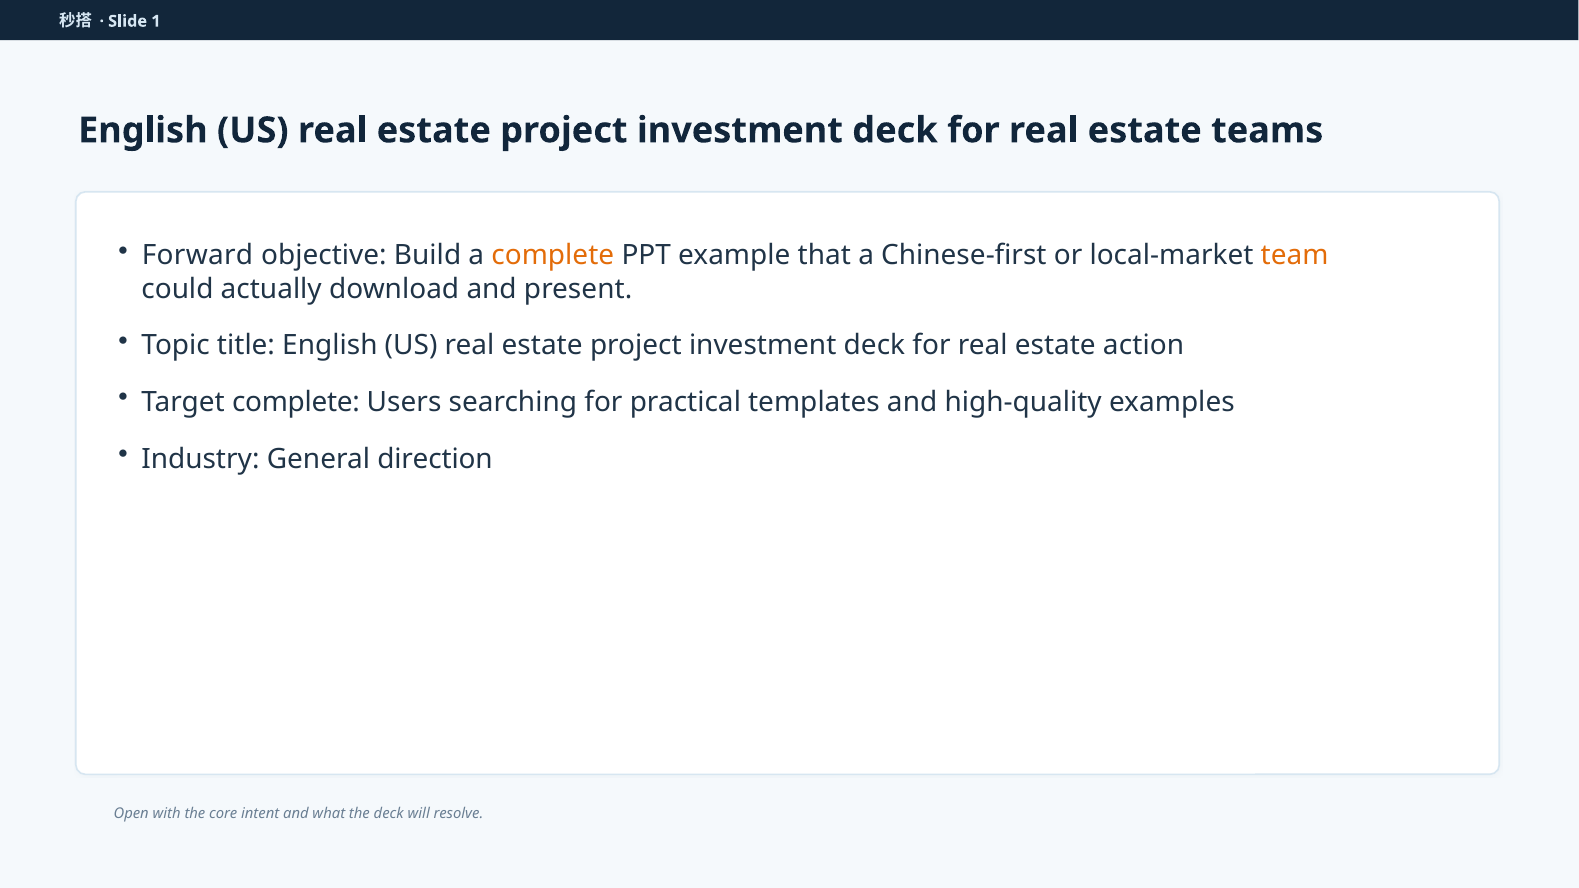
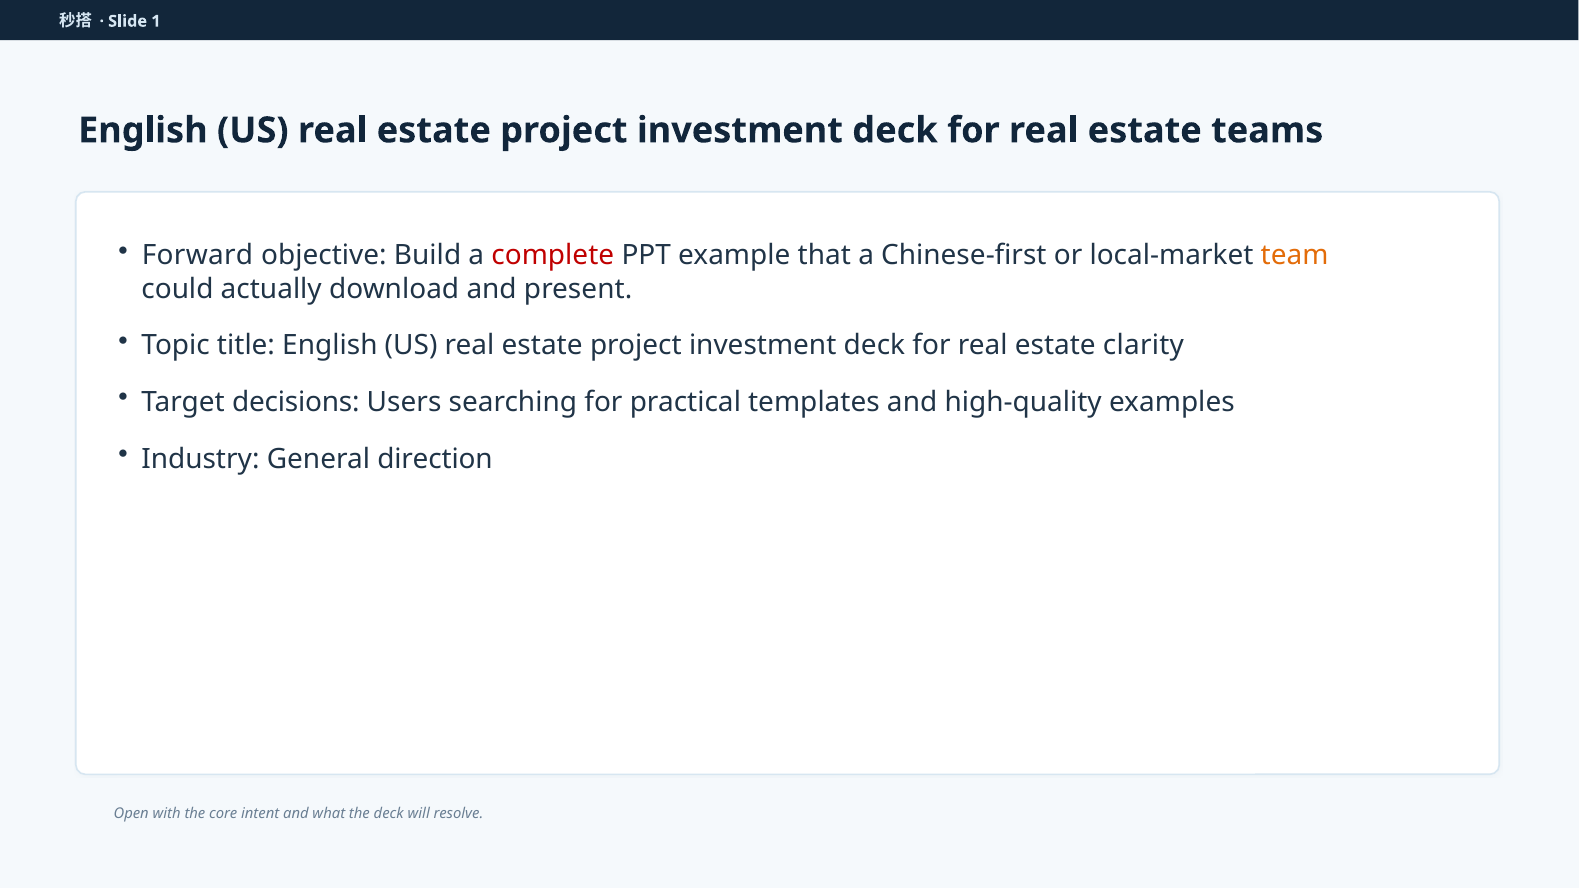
complete at (553, 256) colour: orange -> red
action: action -> clarity
Target complete: complete -> decisions
